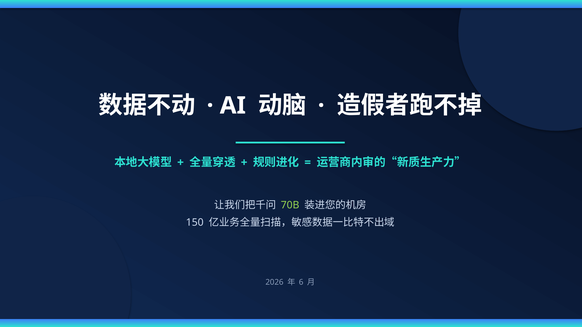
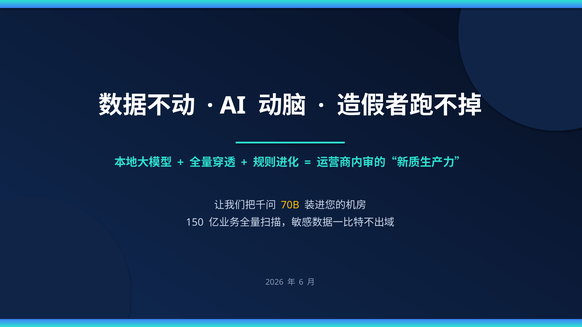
70B colour: light green -> yellow
